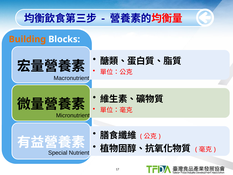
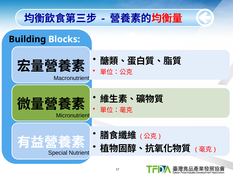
Building colour: orange -> black
